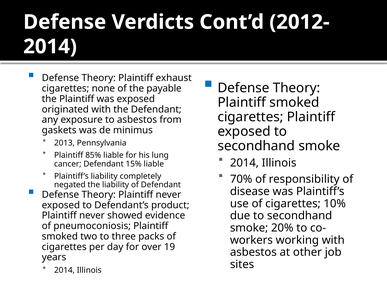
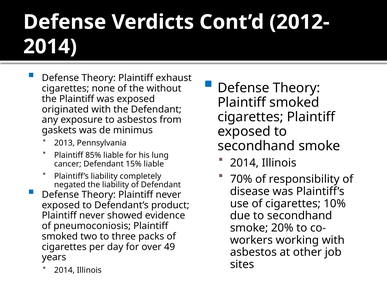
payable: payable -> without
19: 19 -> 49
